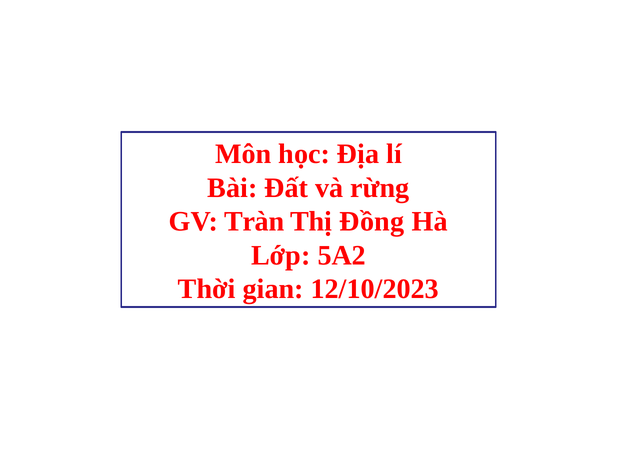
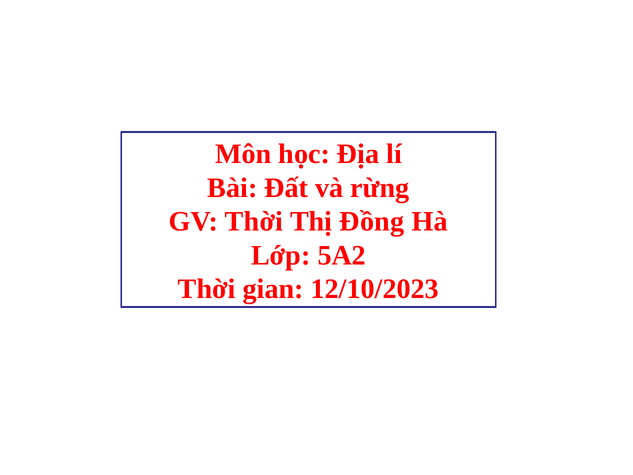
GV Tràn: Tràn -> Thời
